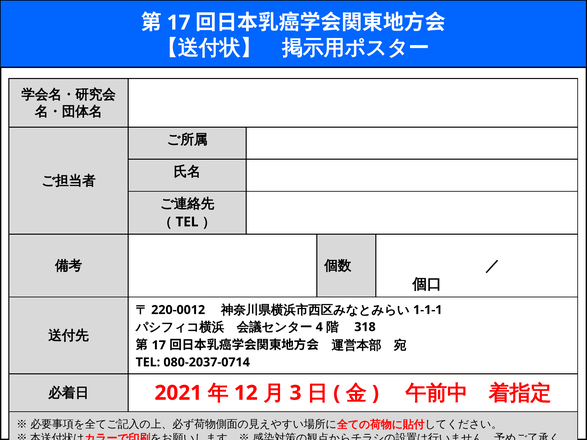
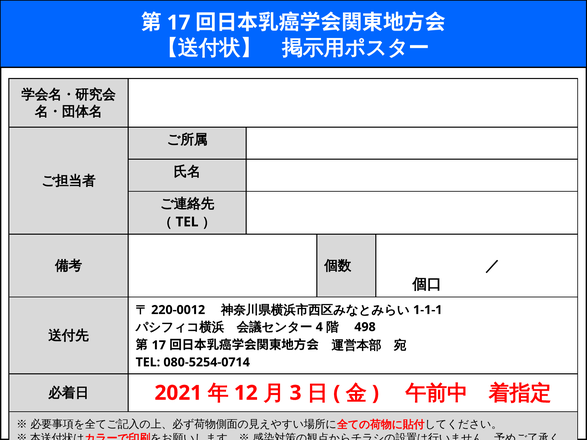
318: 318 -> 498
080-2037-0714: 080-2037-0714 -> 080-5254-0714
